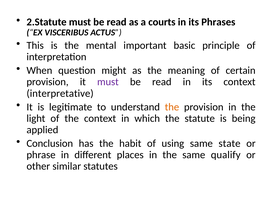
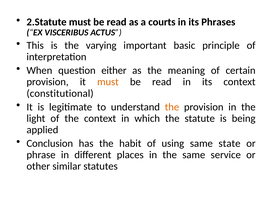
mental: mental -> varying
might: might -> either
must at (108, 82) colour: purple -> orange
interpretative: interpretative -> constitutional
qualify: qualify -> service
